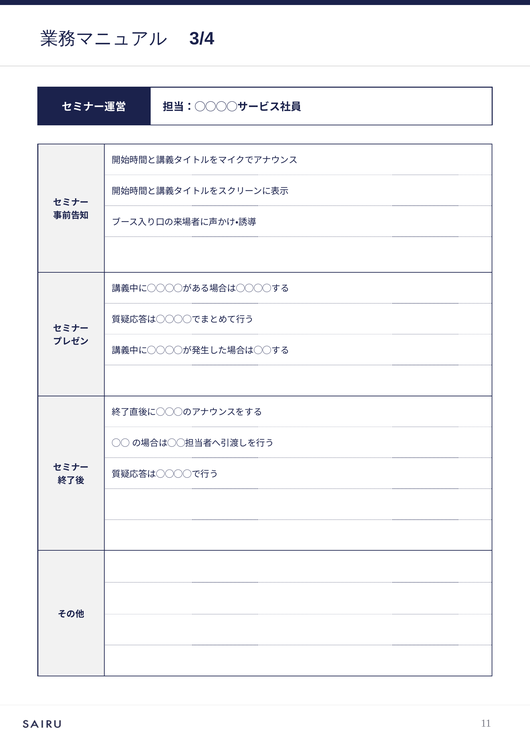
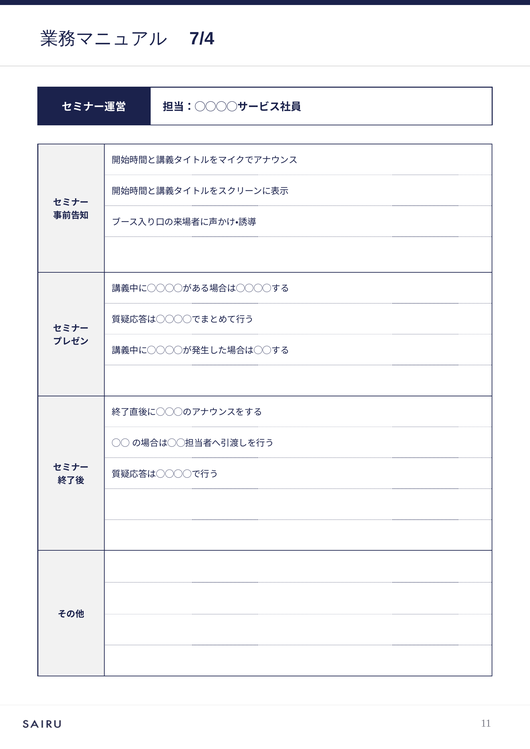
3/4: 3/4 -> 7/4
